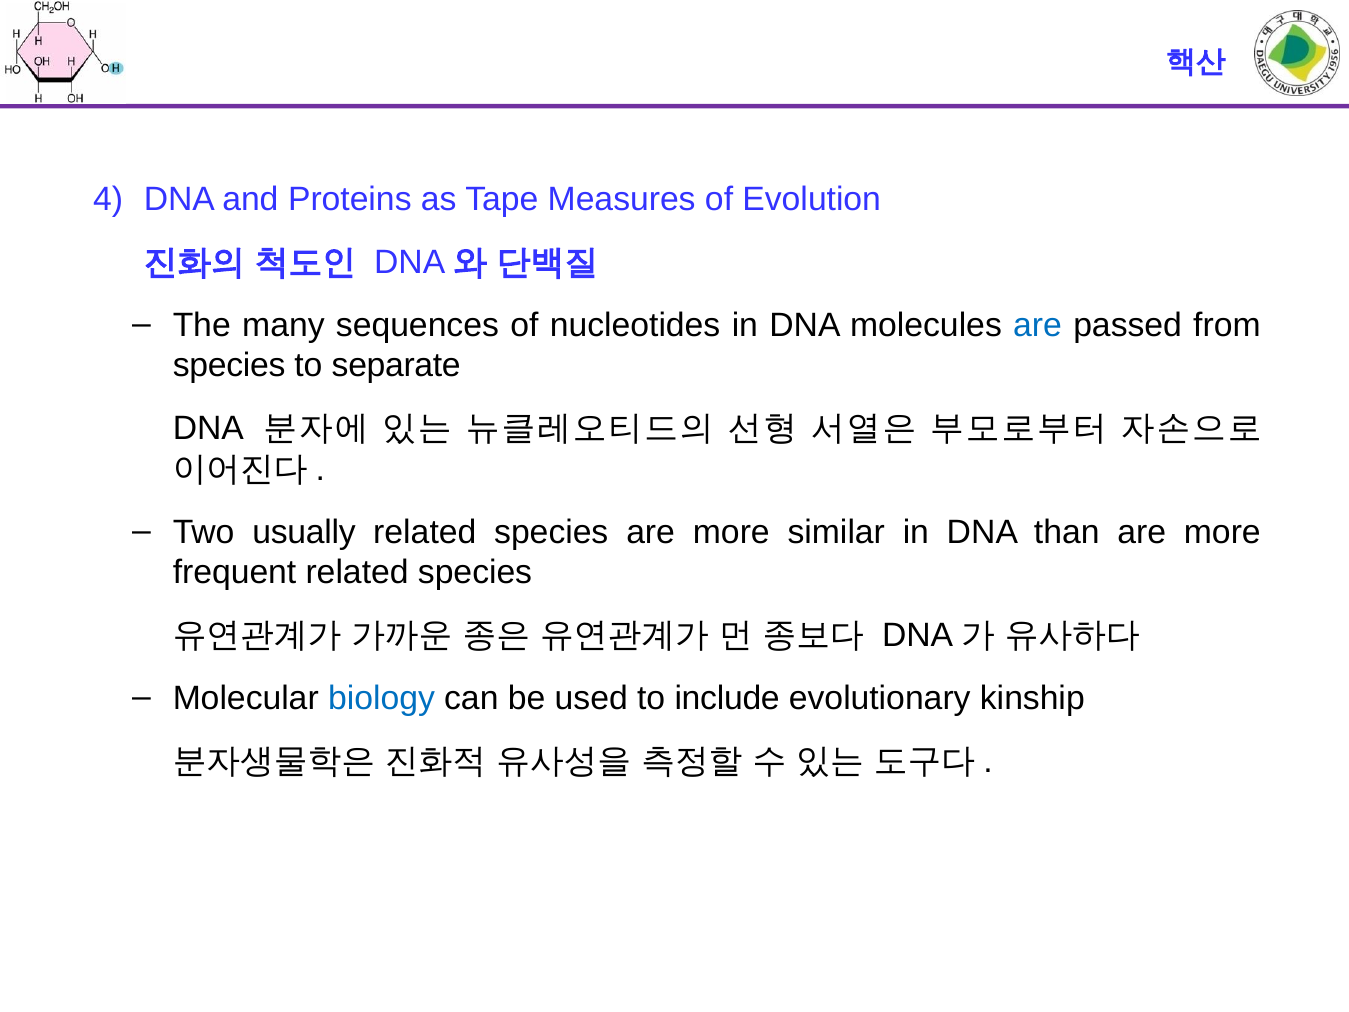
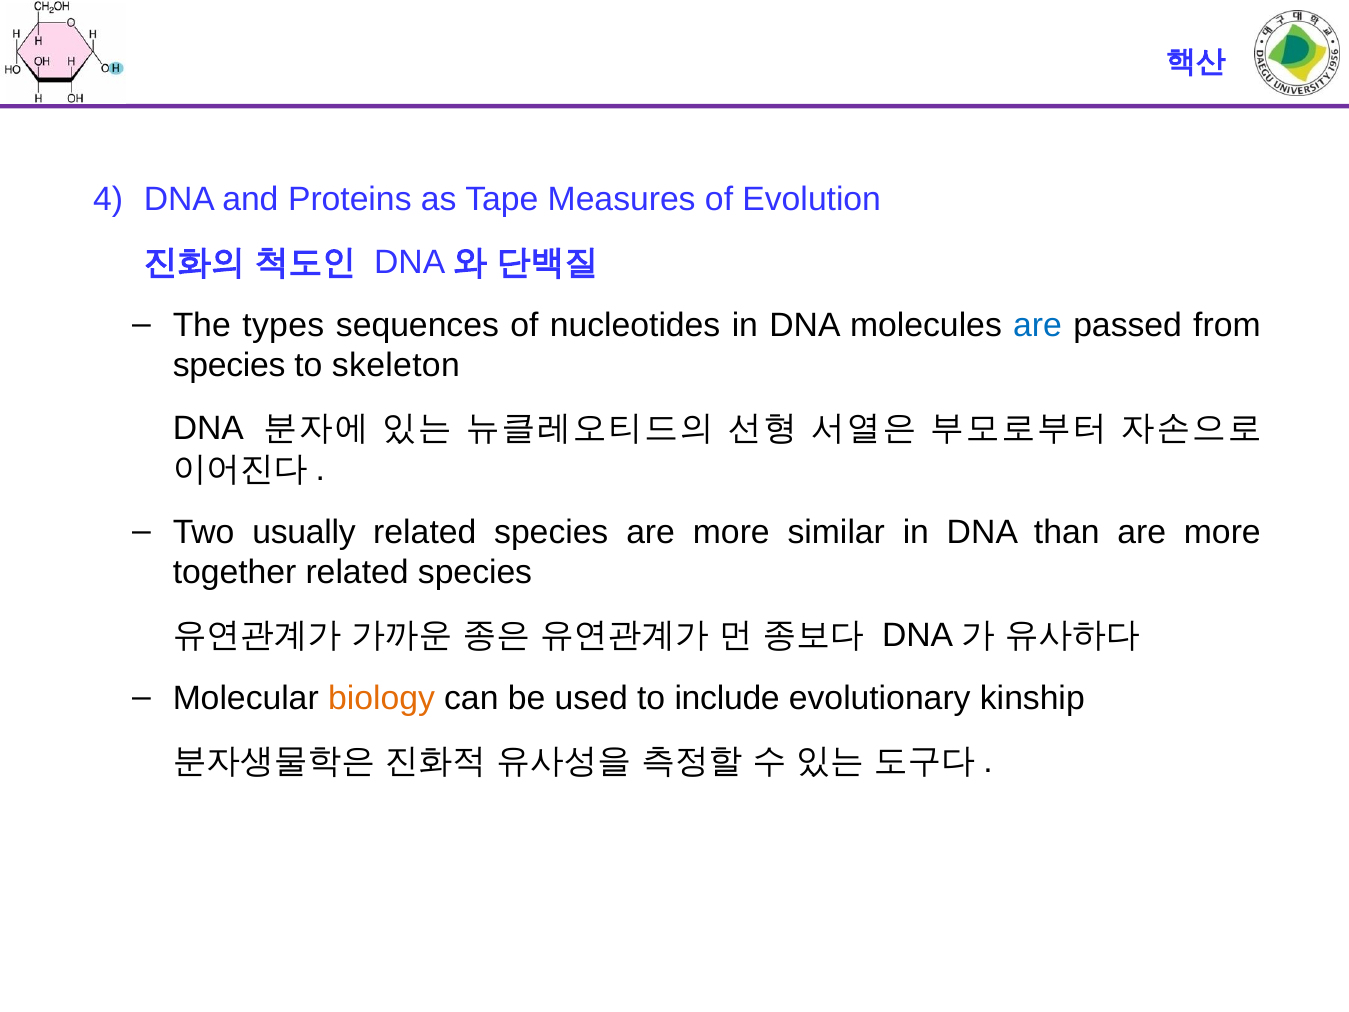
many: many -> types
separate: separate -> skeleton
frequent: frequent -> together
biology colour: blue -> orange
